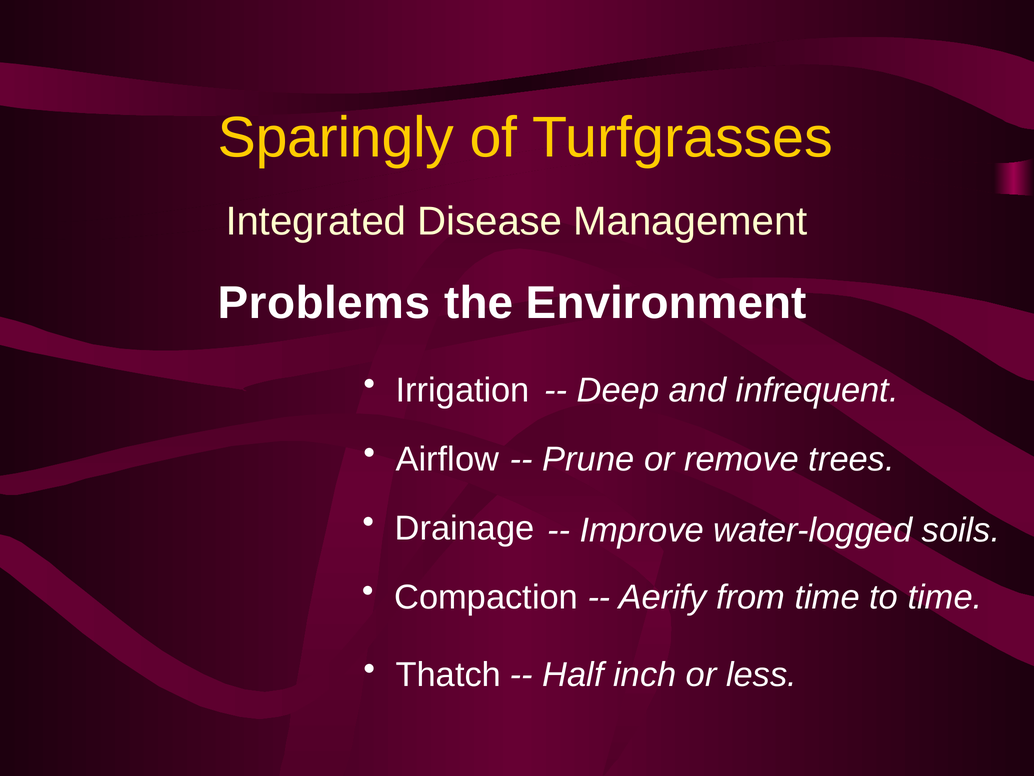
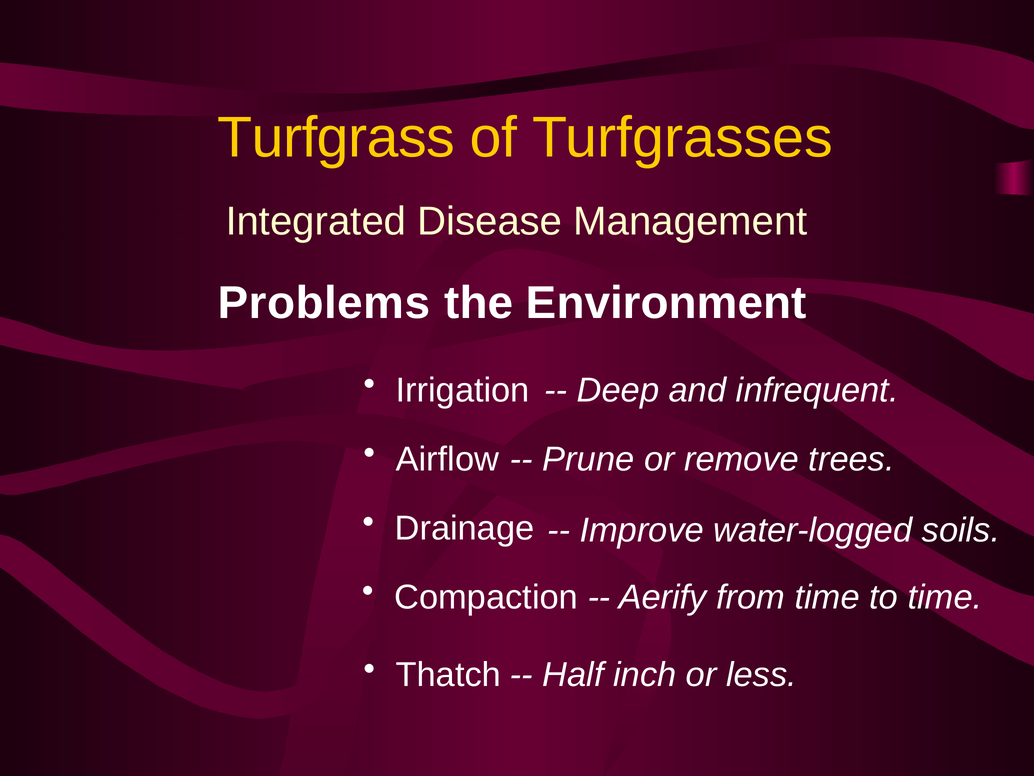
Sparingly: Sparingly -> Turfgrass
